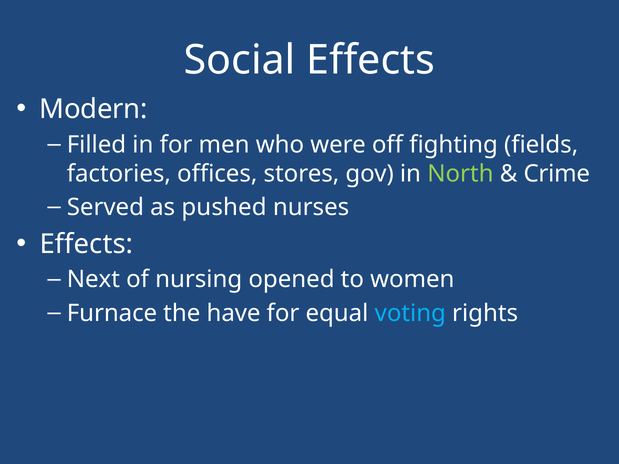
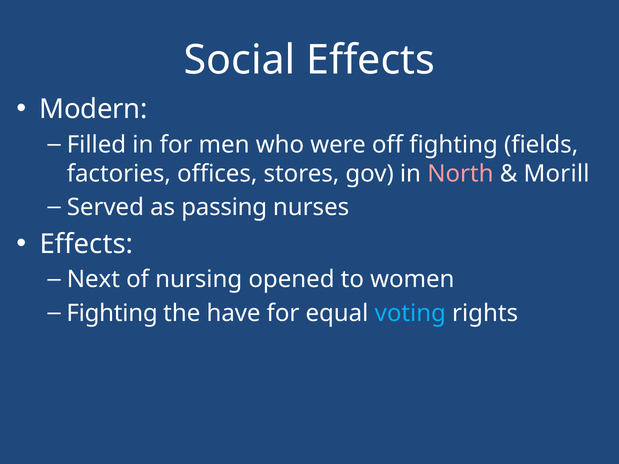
North colour: light green -> pink
Crime: Crime -> Morill
pushed: pushed -> passing
Furnace at (112, 313): Furnace -> Fighting
